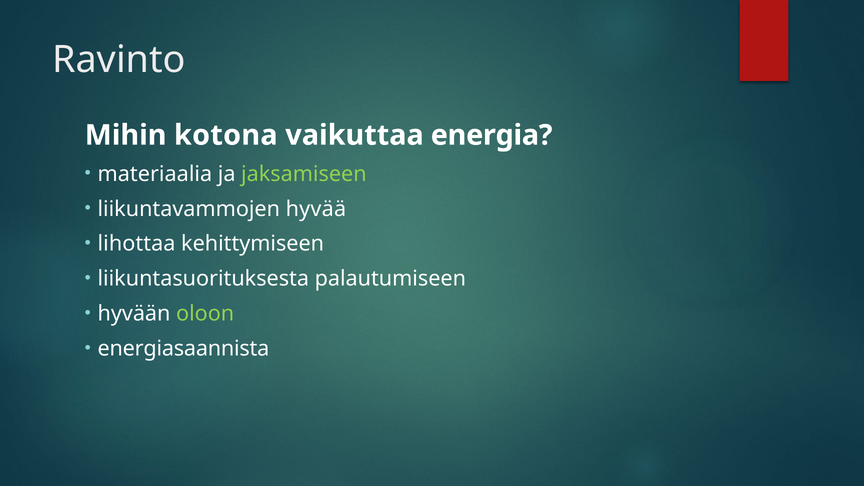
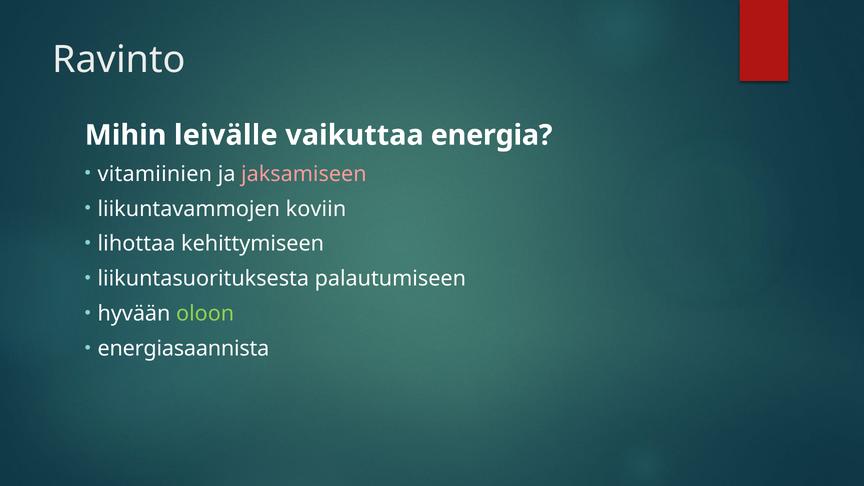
kotona: kotona -> leivälle
materiaalia: materiaalia -> vitamiinien
jaksamiseen colour: light green -> pink
hyvää: hyvää -> koviin
